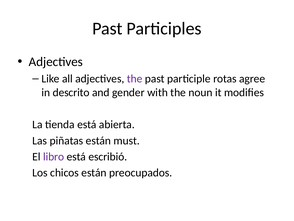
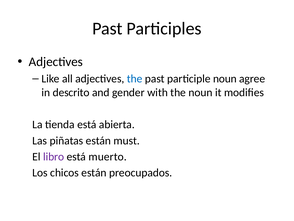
the at (135, 79) colour: purple -> blue
participle rotas: rotas -> noun
escribió: escribió -> muerto
